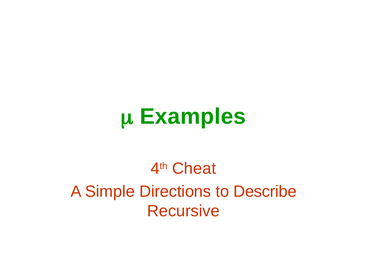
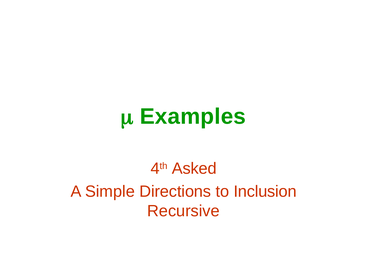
Cheat: Cheat -> Asked
Describe: Describe -> Inclusion
